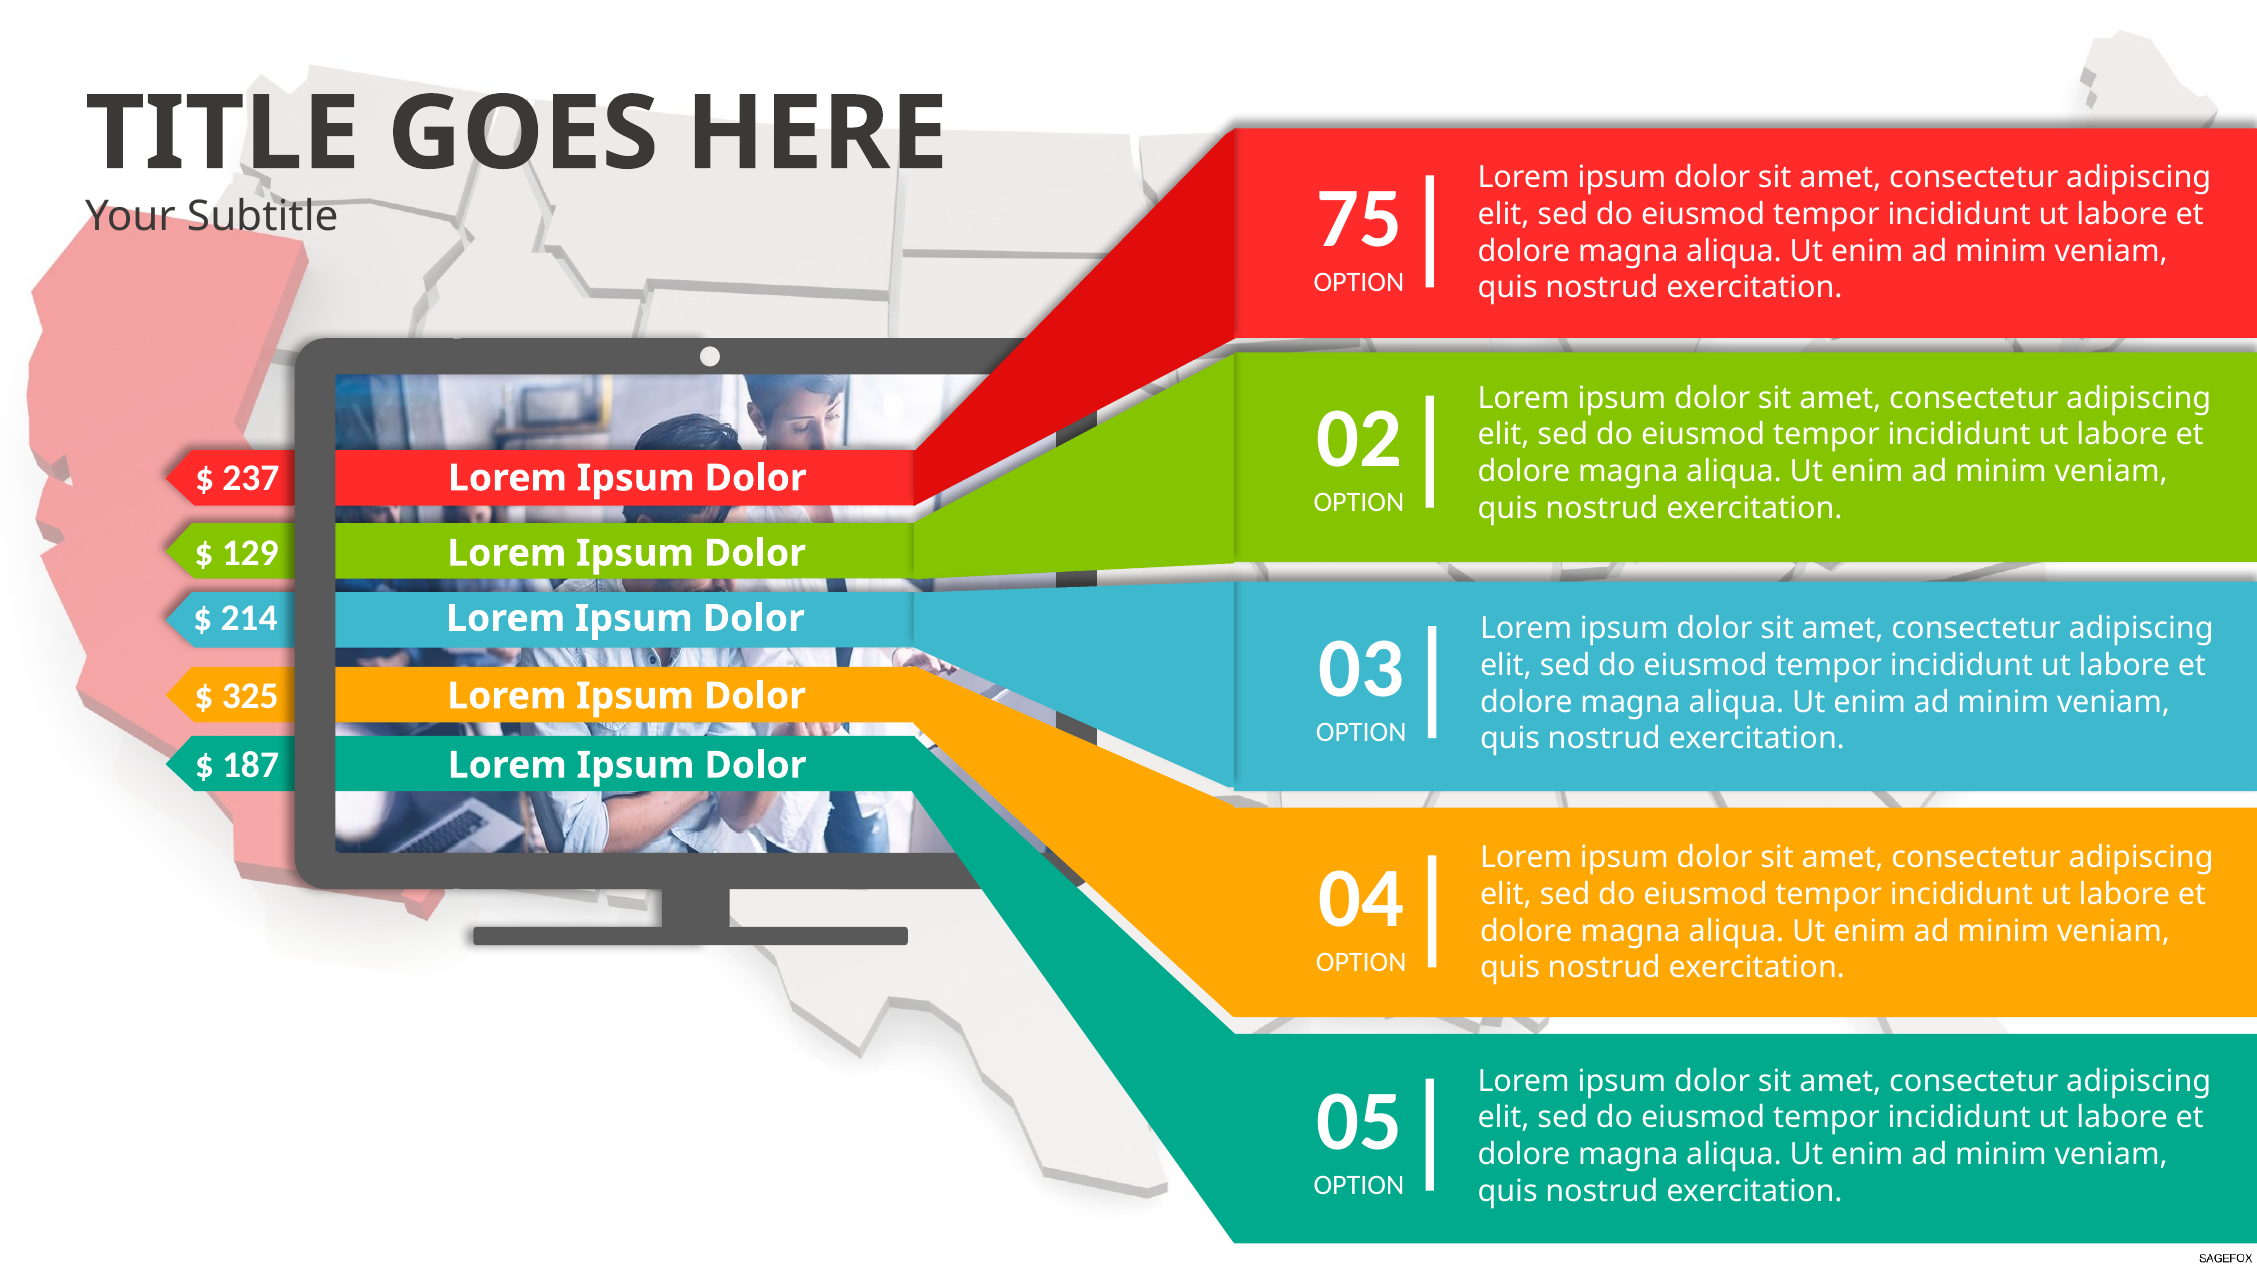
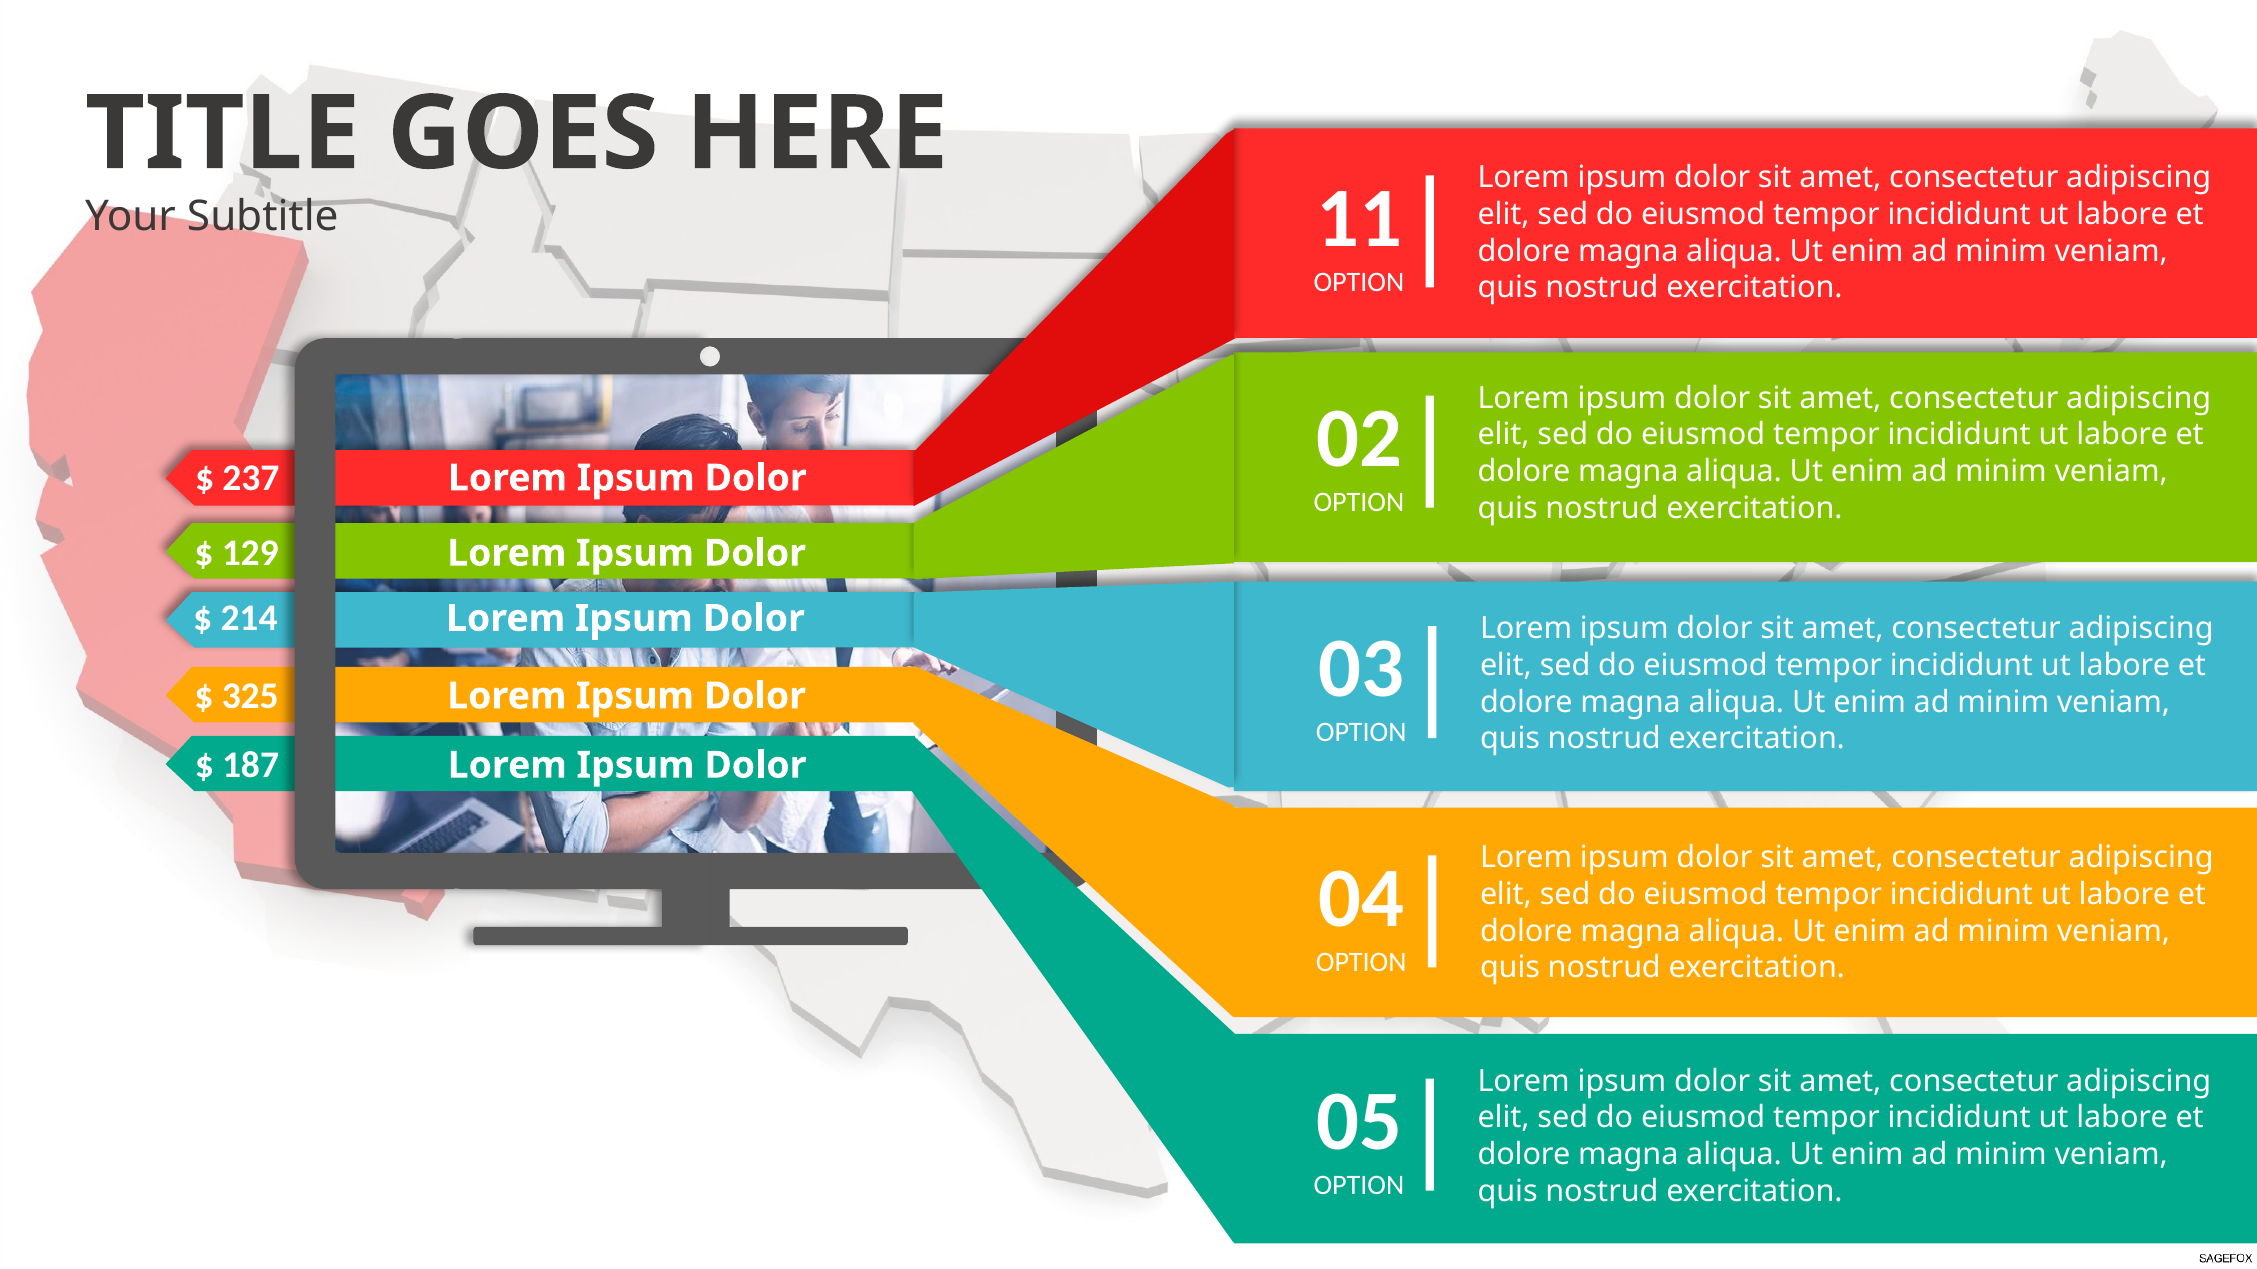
75: 75 -> 11
